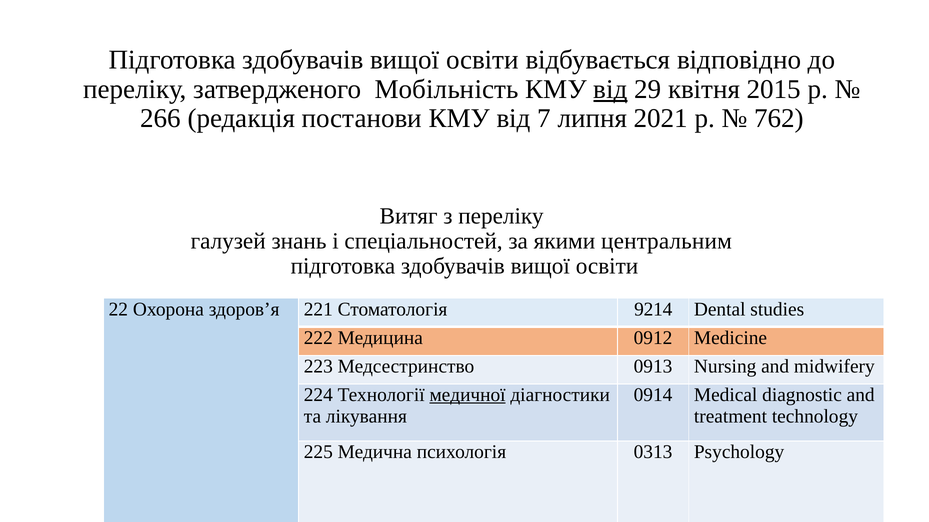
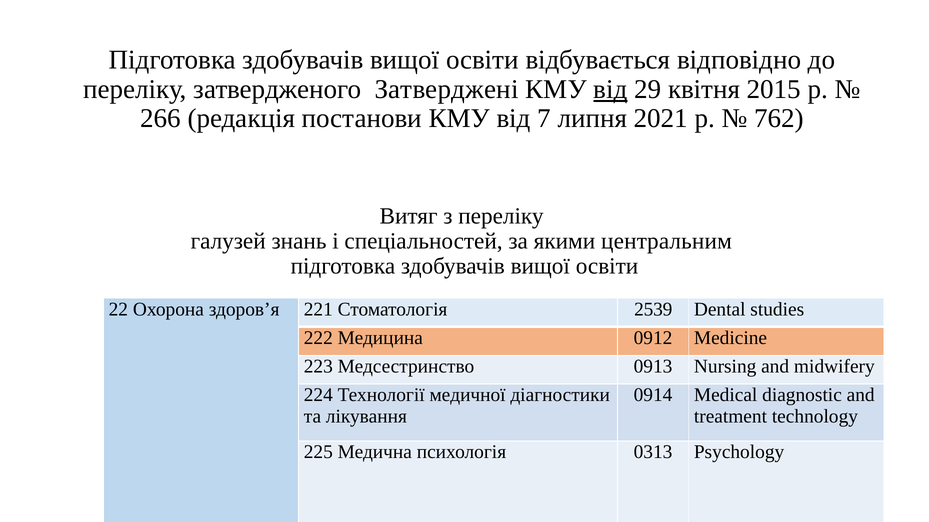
Мобільність: Мобільність -> Затверджені
9214: 9214 -> 2539
медичної underline: present -> none
